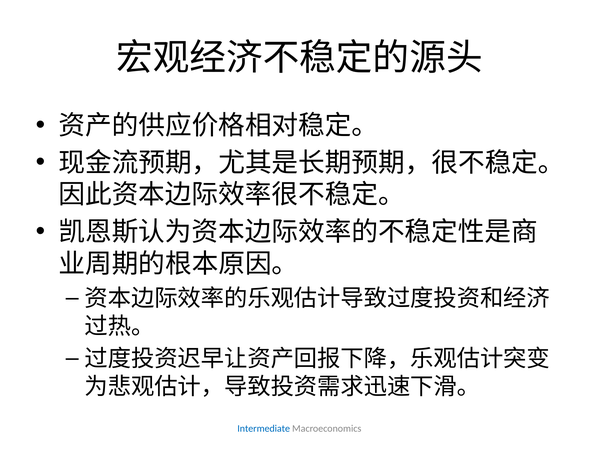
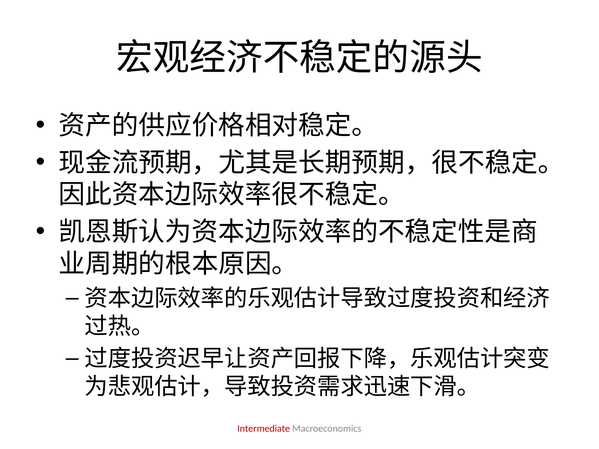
Intermediate colour: blue -> red
